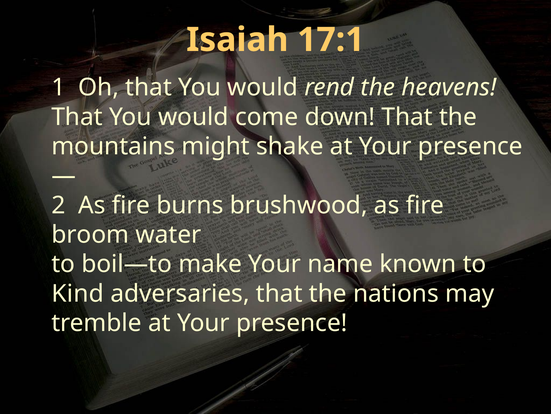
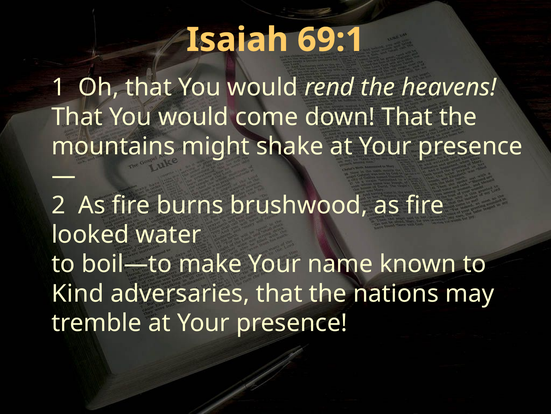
17:1: 17:1 -> 69:1
broom: broom -> looked
